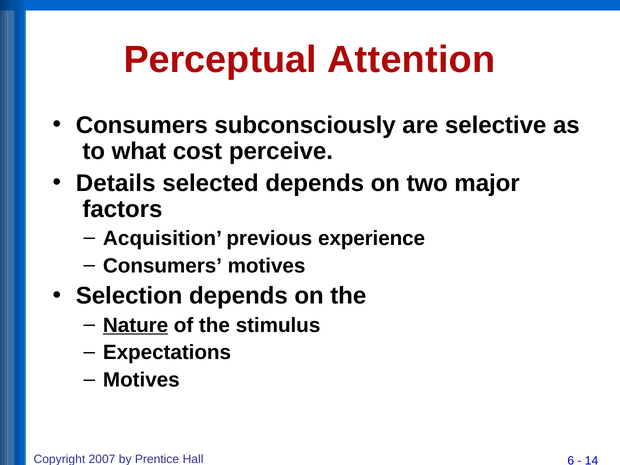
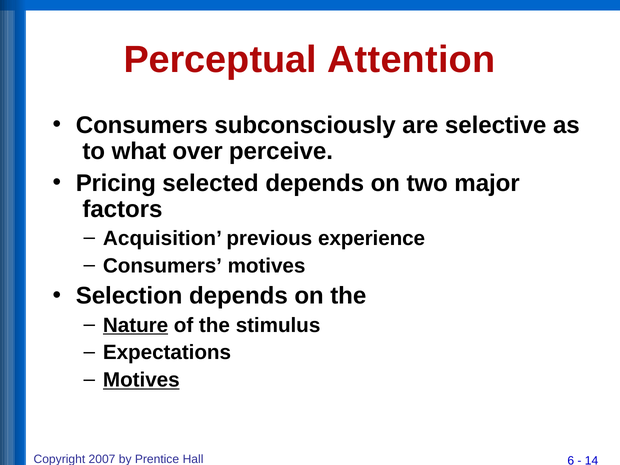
cost: cost -> over
Details: Details -> Pricing
Motives at (141, 380) underline: none -> present
